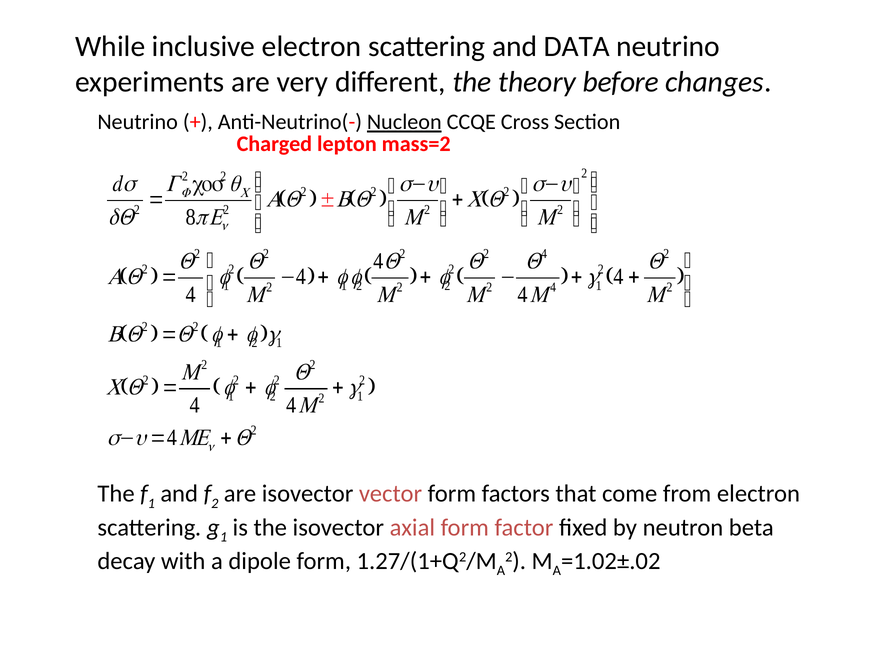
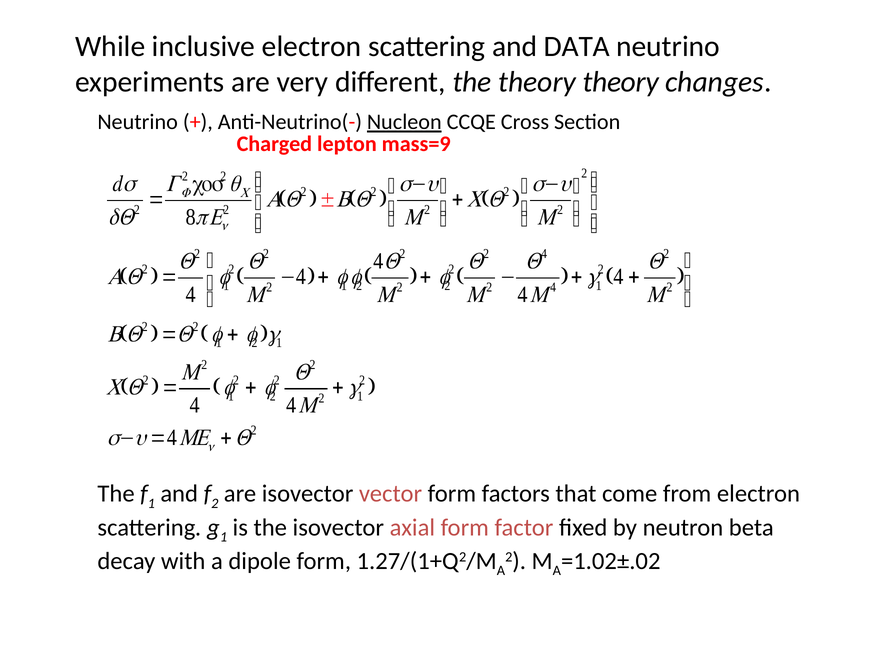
theory before: before -> theory
mass=2: mass=2 -> mass=9
